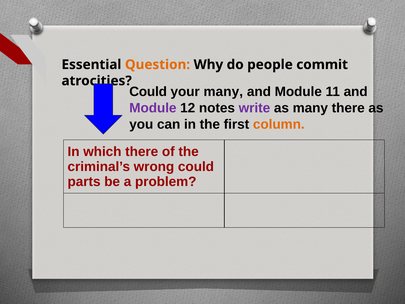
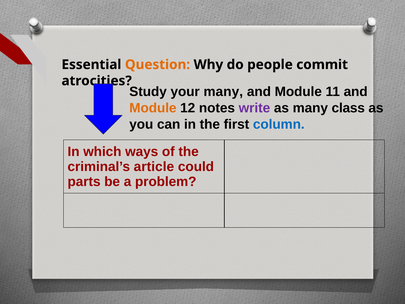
Could at (148, 92): Could -> Study
Module at (153, 108) colour: purple -> orange
many there: there -> class
column colour: orange -> blue
which there: there -> ways
wrong: wrong -> article
